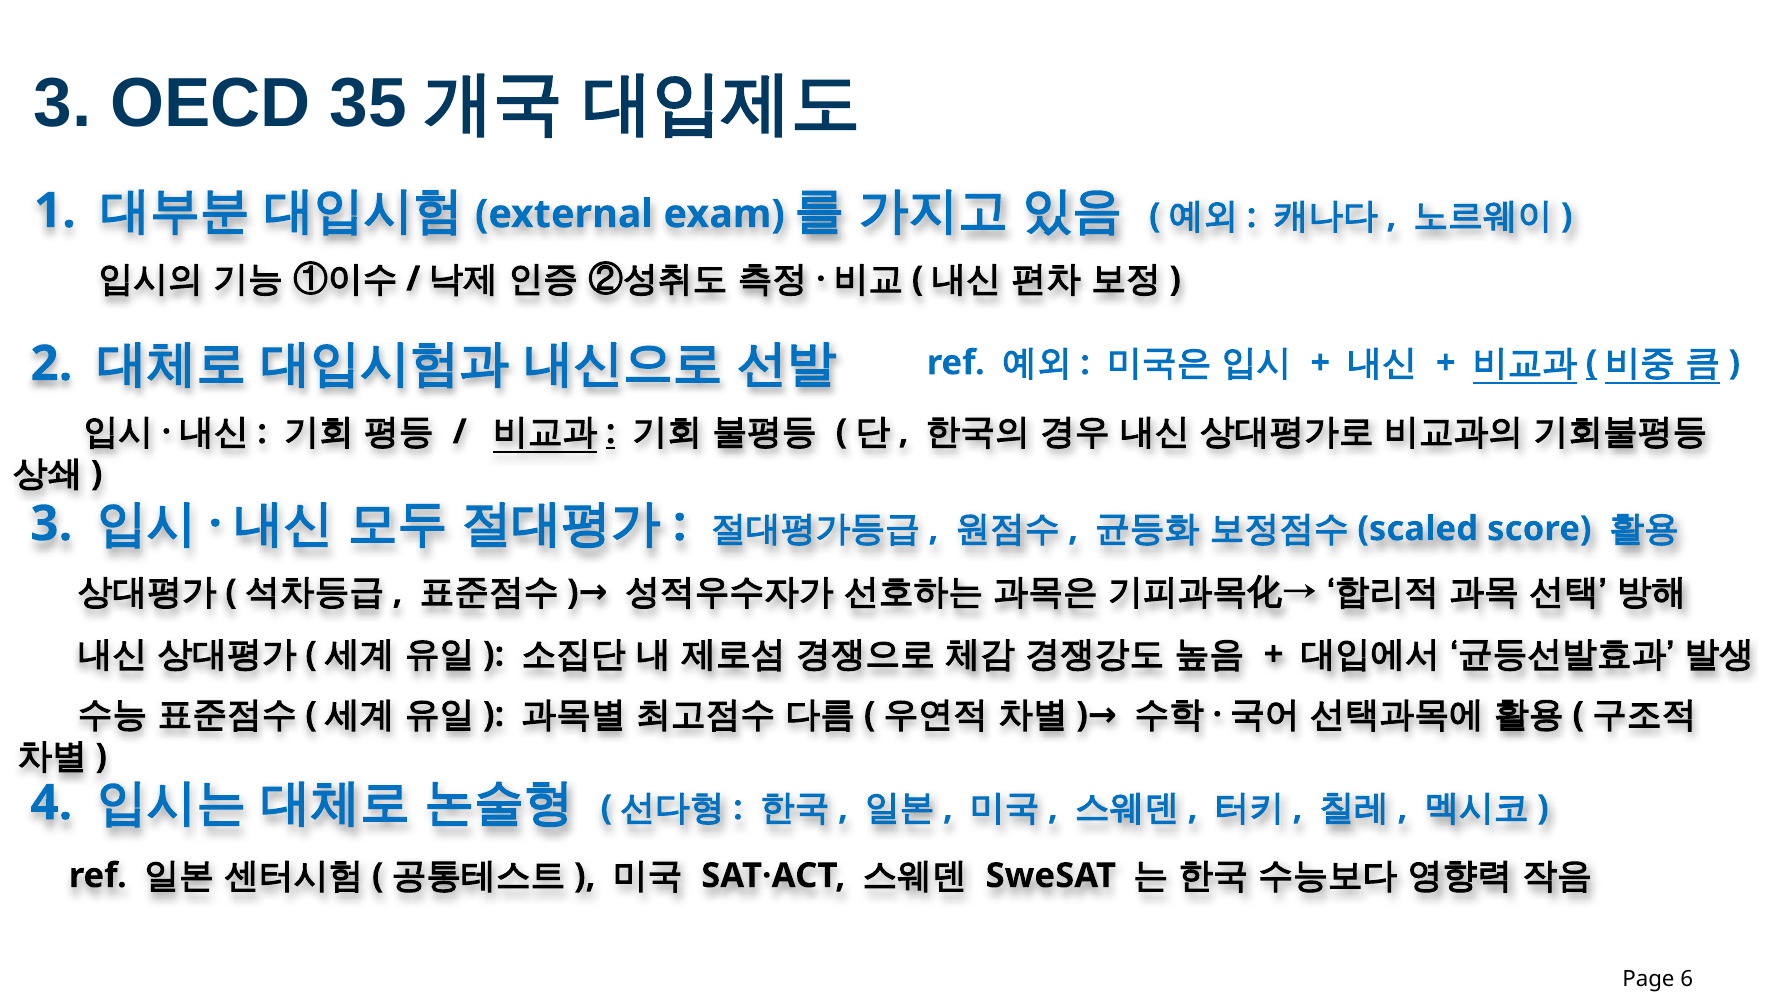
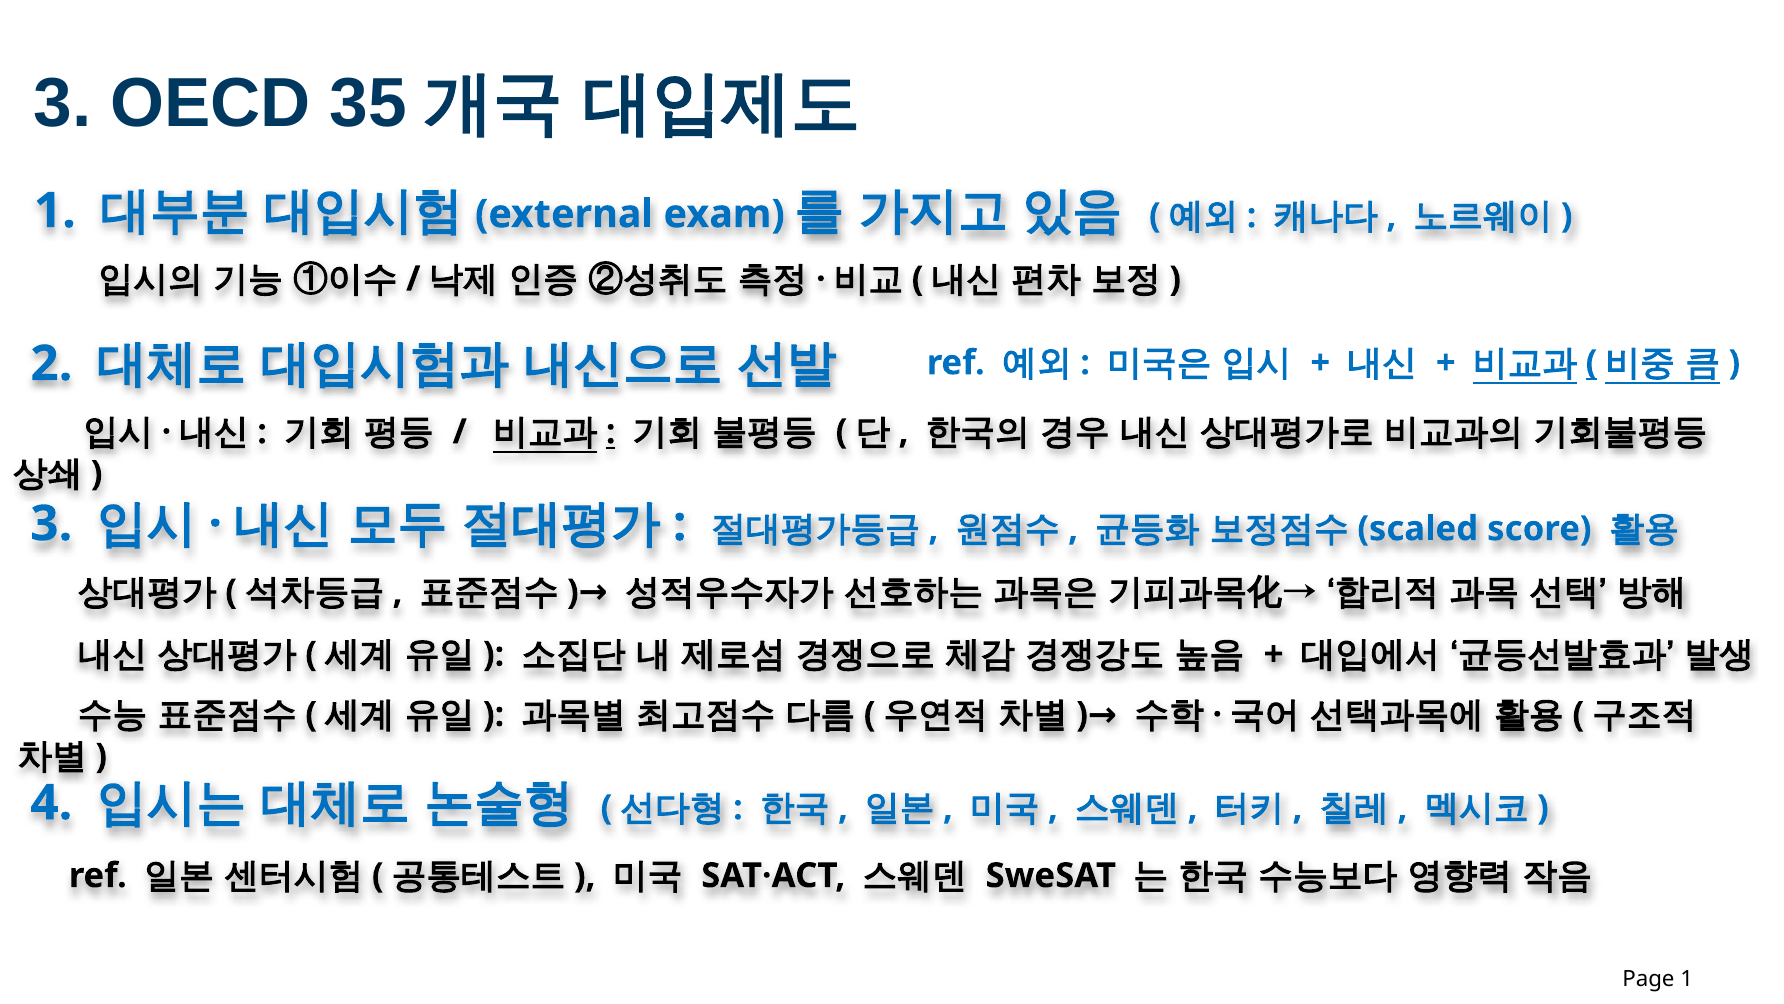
Page 6: 6 -> 1
